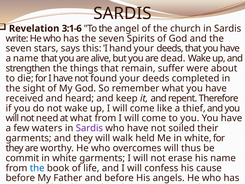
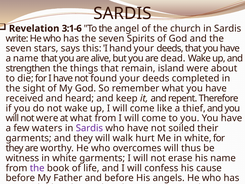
suffer: suffer -> island
not need: need -> were
held: held -> hurt
commit: commit -> witness
the at (37, 168) colour: blue -> purple
